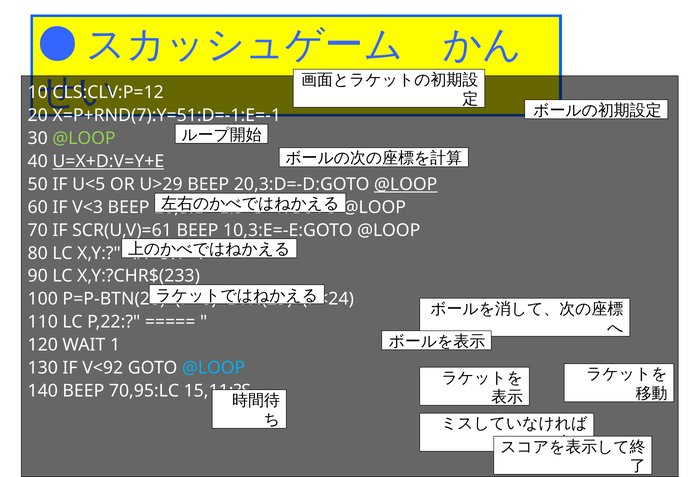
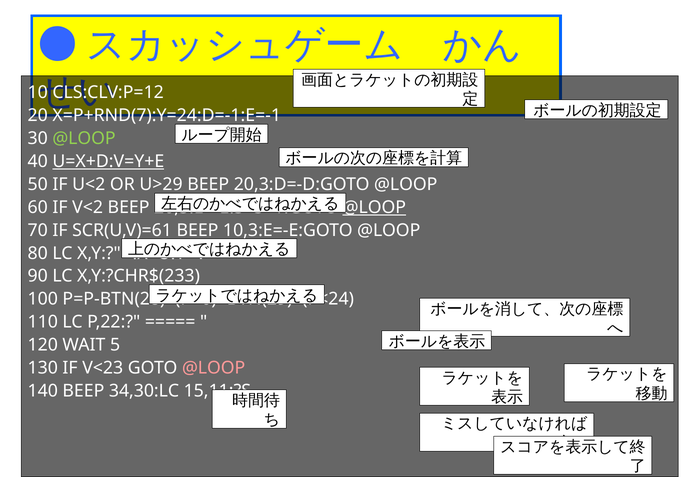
X=P+RND(7):Y=51:D=-1:E=-1: X=P+RND(7):Y=51:D=-1:E=-1 -> X=P+RND(7):Y=24:D=-1:E=-1
U<5: U<5 -> U<2
@LOOP at (406, 184) underline: present -> none
V<3: V<3 -> V<2
@LOOP at (374, 207) underline: none -> present
1: 1 -> 5
V<92: V<92 -> V<23
@LOOP at (214, 368) colour: light blue -> pink
70,95:LC: 70,95:LC -> 34,30:LC
